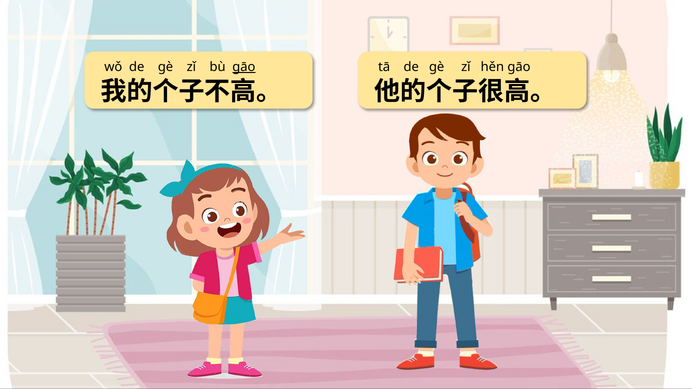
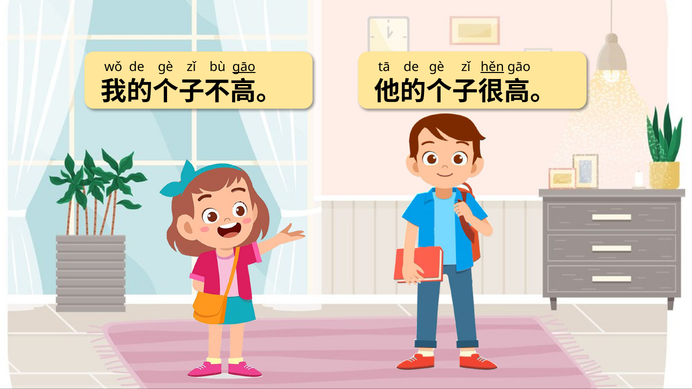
hěn underline: none -> present
